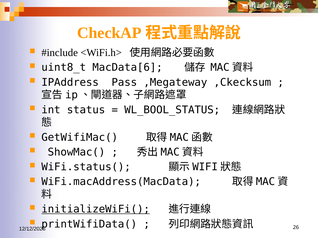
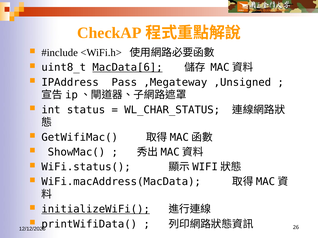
MacData[6 underline: none -> present
,Ckecksum: ,Ckecksum -> ,Unsigned
WL_BOOL_STATUS: WL_BOOL_STATUS -> WL_CHAR_STATUS
